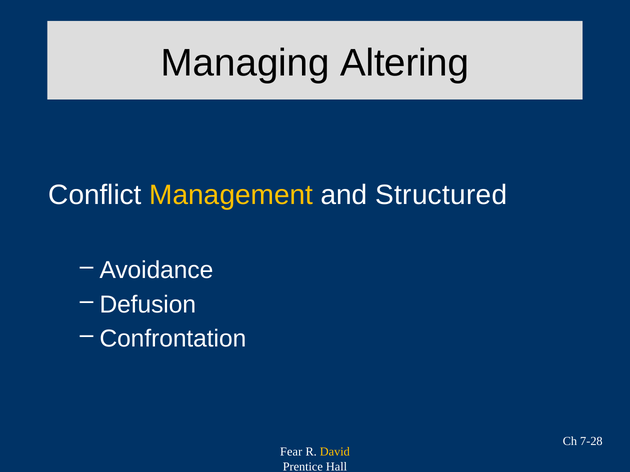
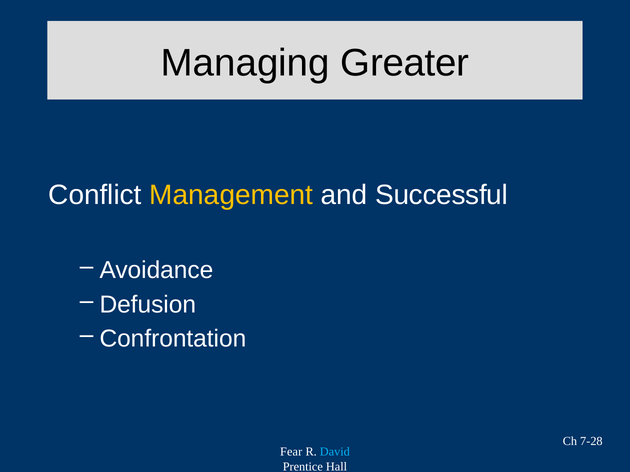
Altering: Altering -> Greater
Structured: Structured -> Successful
David colour: yellow -> light blue
